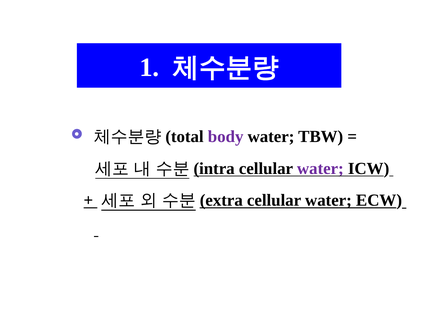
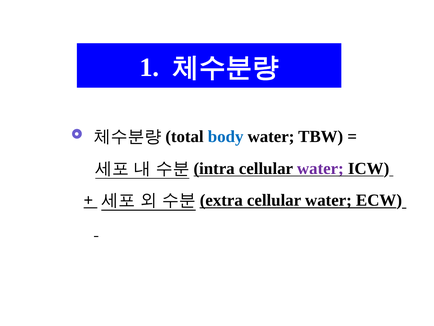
body colour: purple -> blue
